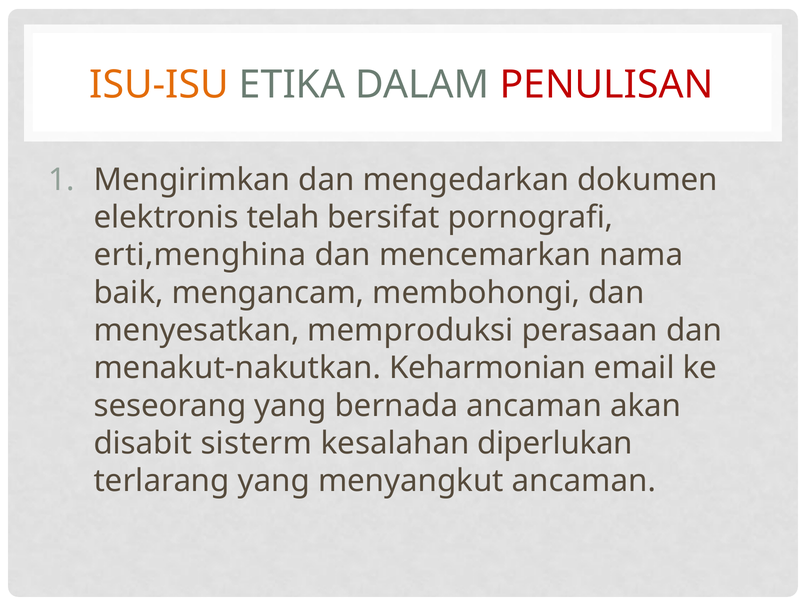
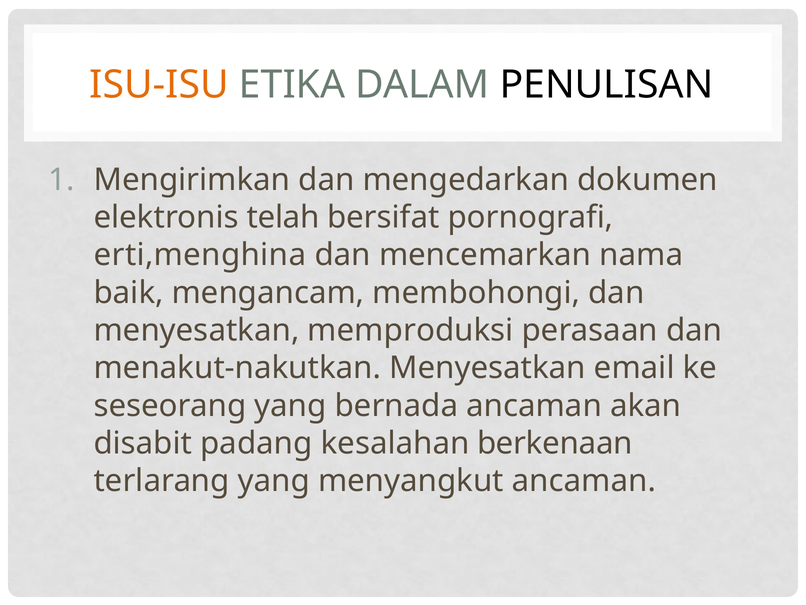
PENULISAN colour: red -> black
menakut-nakutkan Keharmonian: Keharmonian -> Menyesatkan
sisterm: sisterm -> padang
diperlukan: diperlukan -> berkenaan
